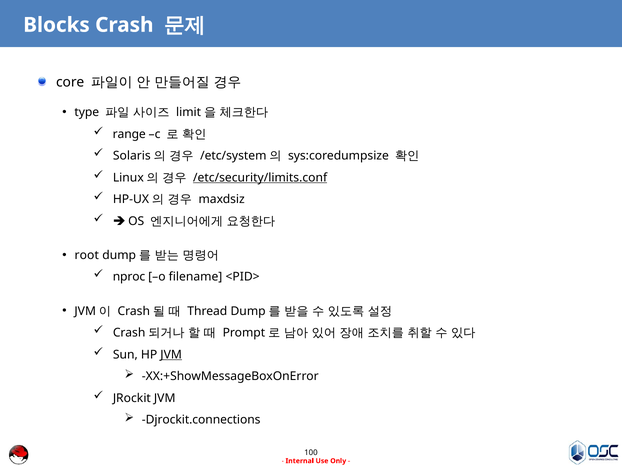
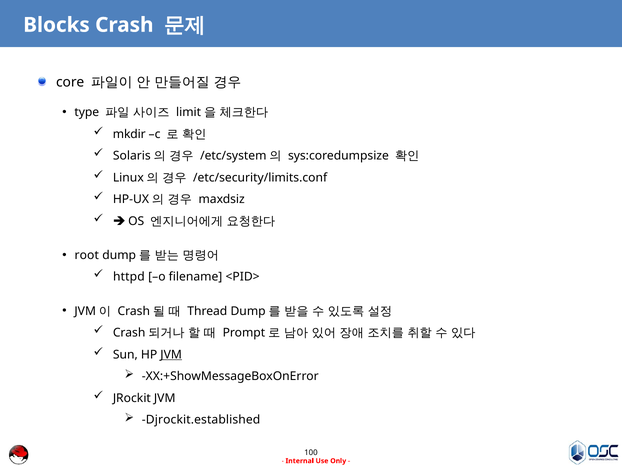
range: range -> mkdir
/etc/security/limits.conf underline: present -> none
nproc: nproc -> httpd
Djrockit.connections: Djrockit.connections -> Djrockit.established
